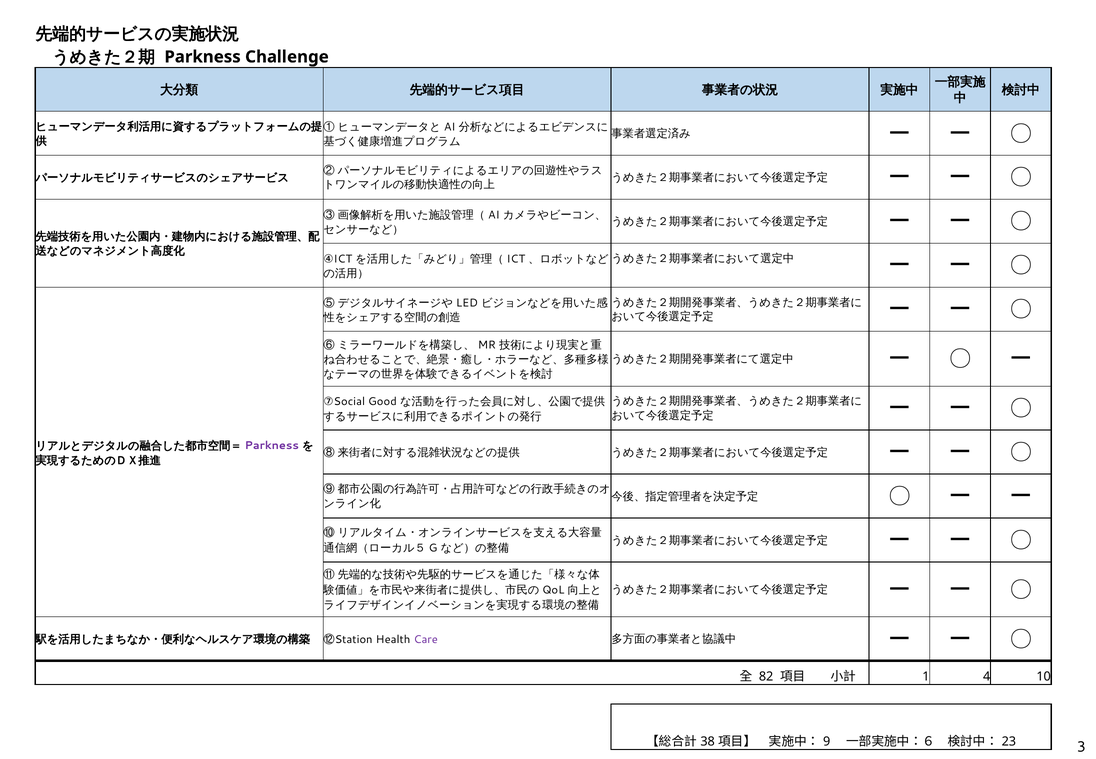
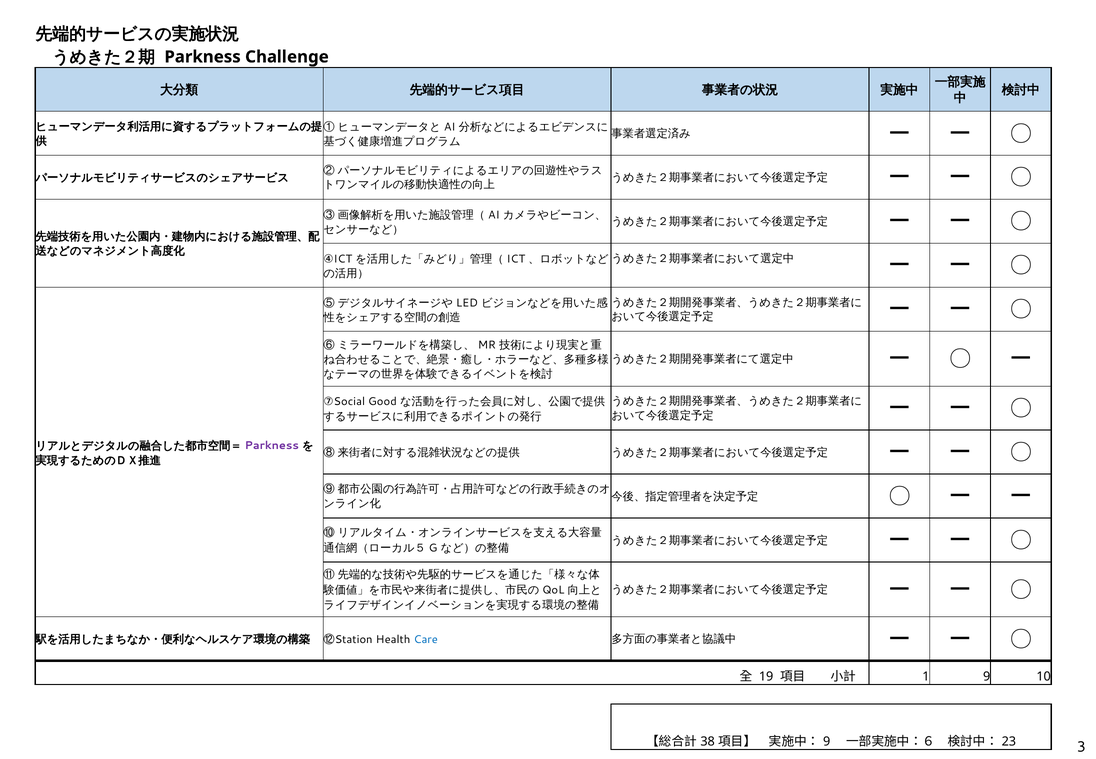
Care colour: purple -> blue
82: 82 -> 19
1 4: 4 -> 9
